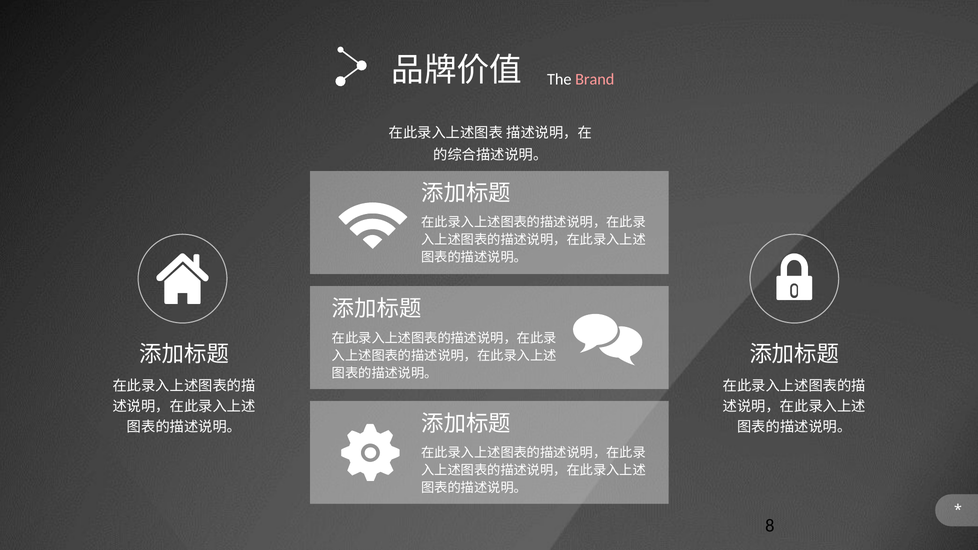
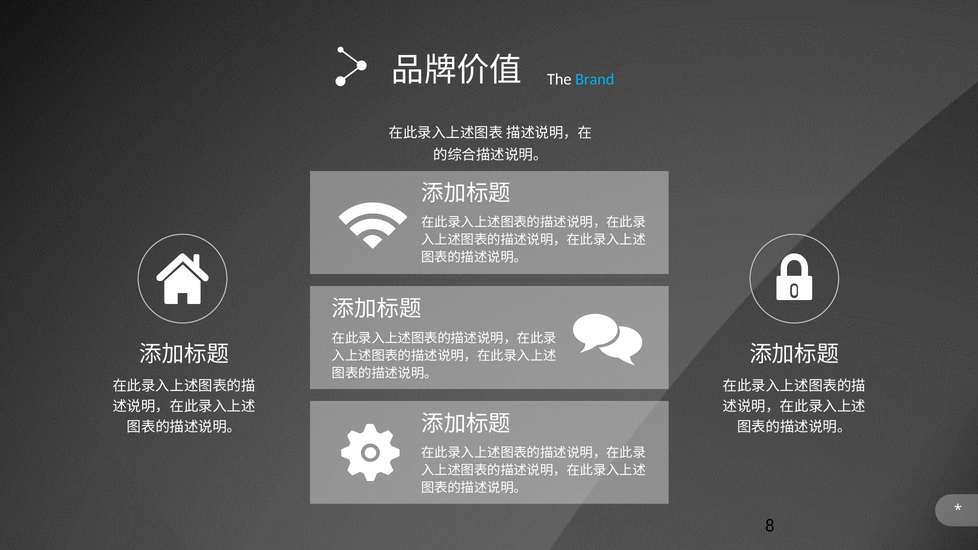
Brand colour: pink -> light blue
